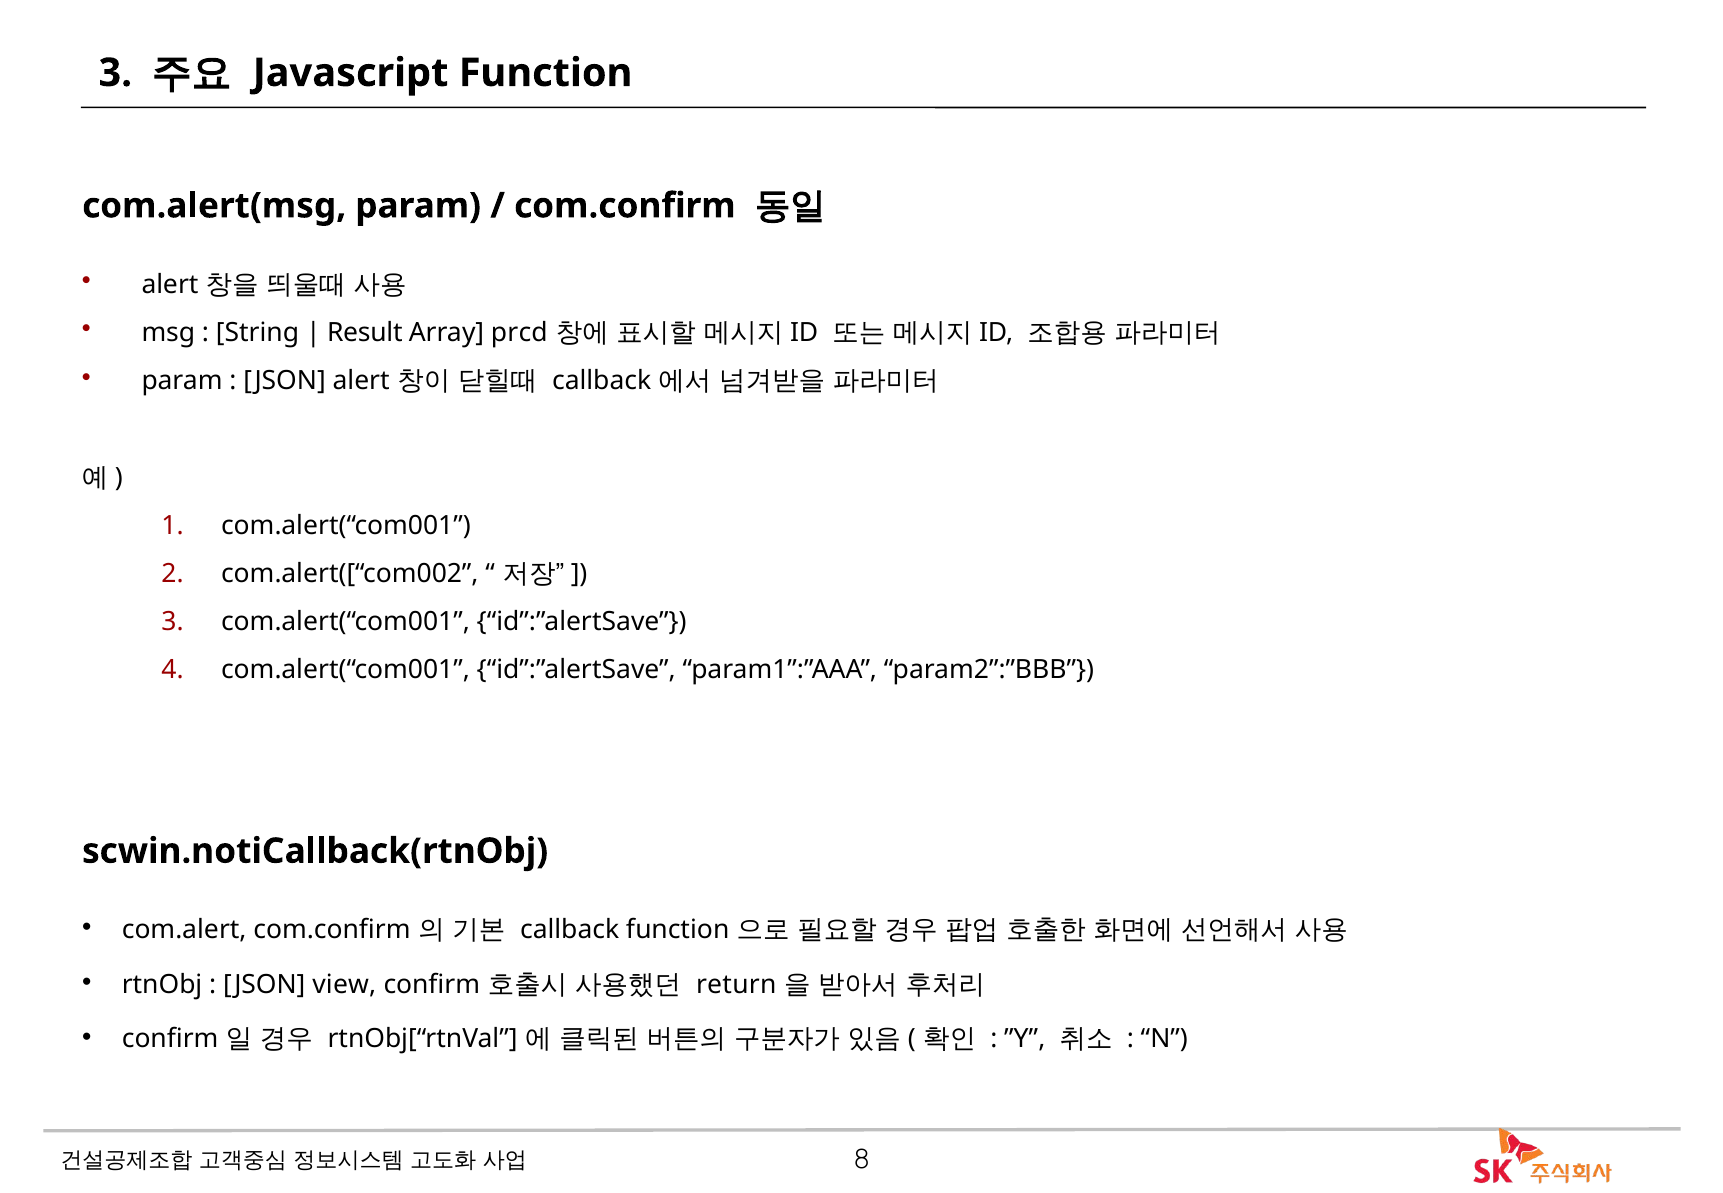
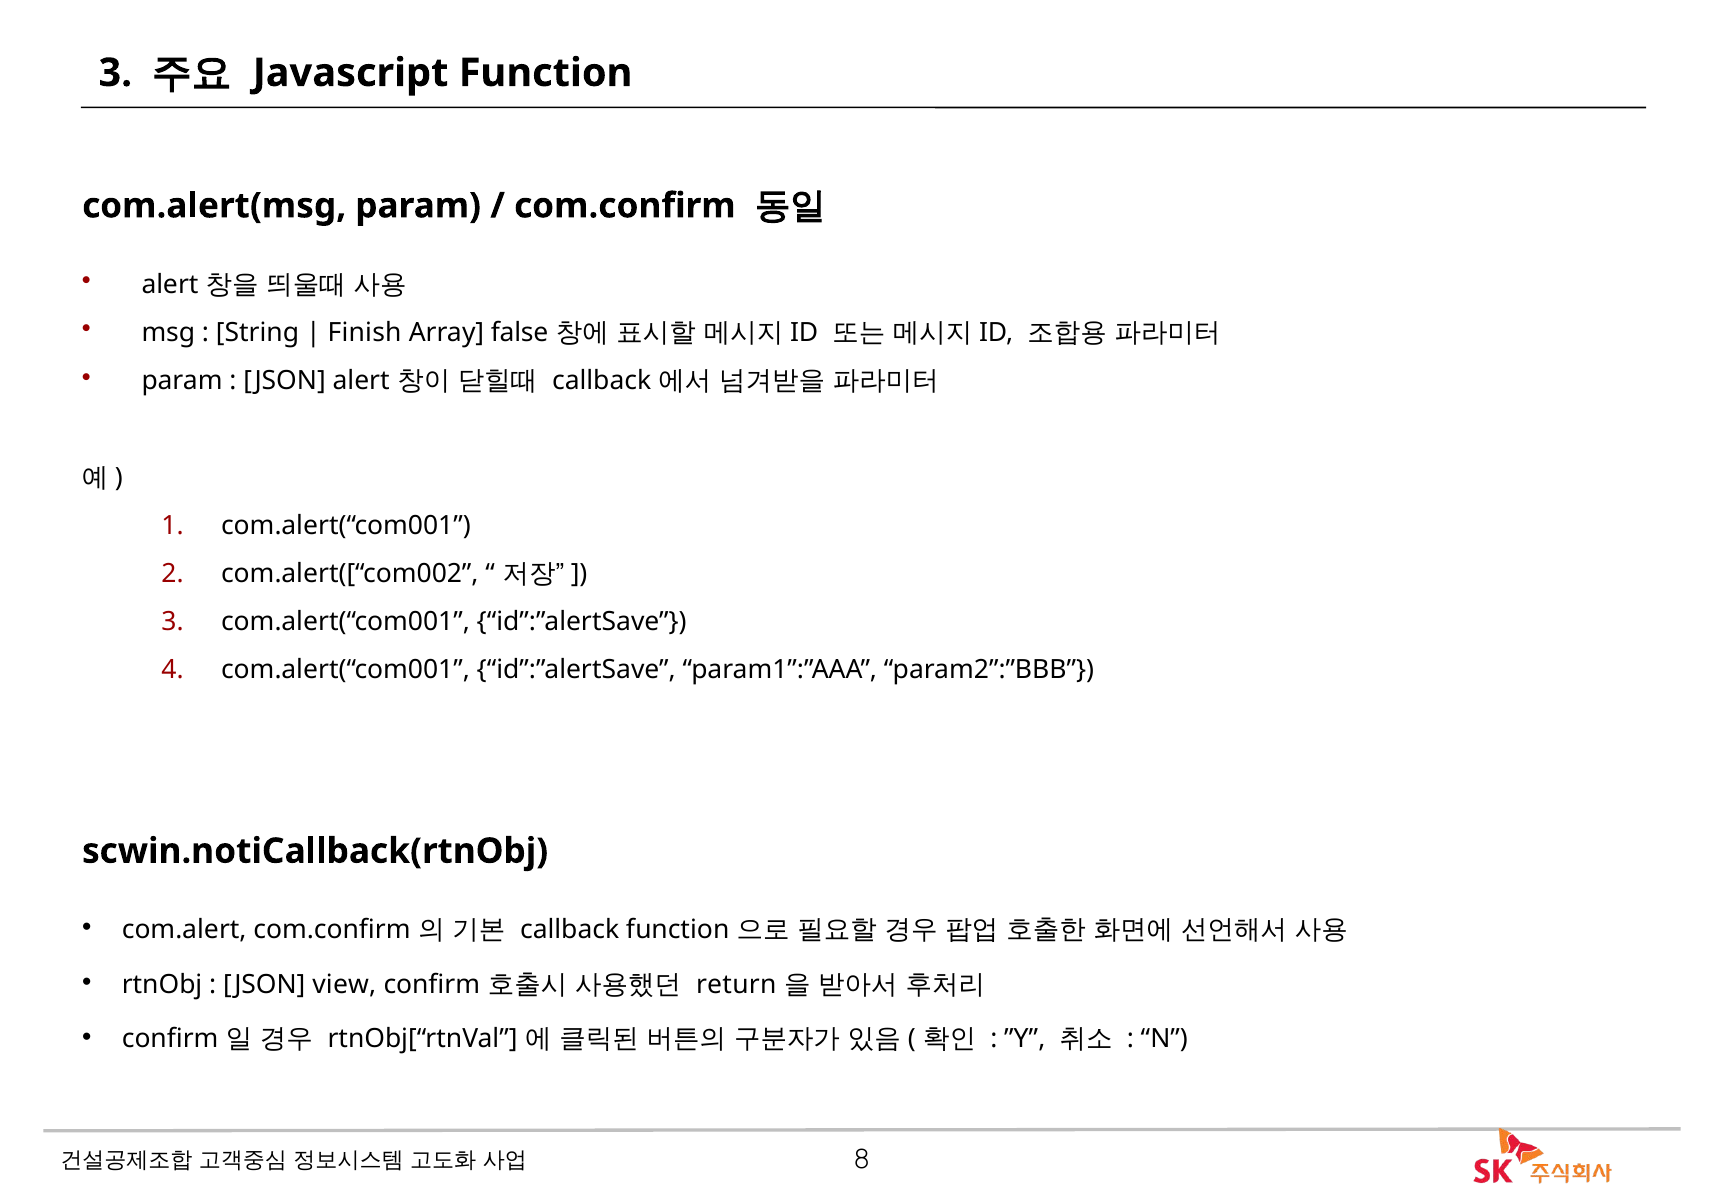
Result: Result -> Finish
prcd: prcd -> false
